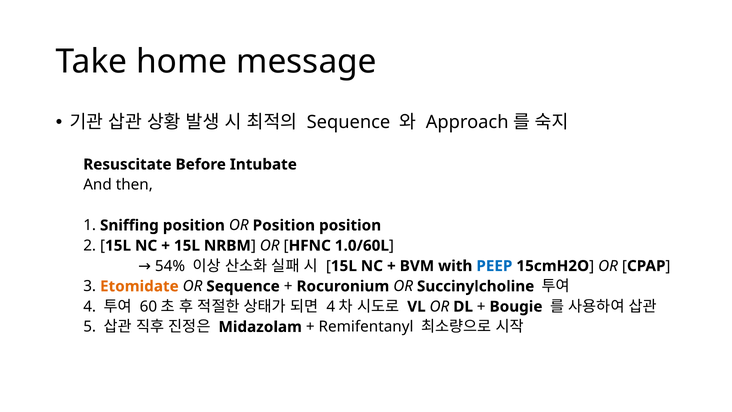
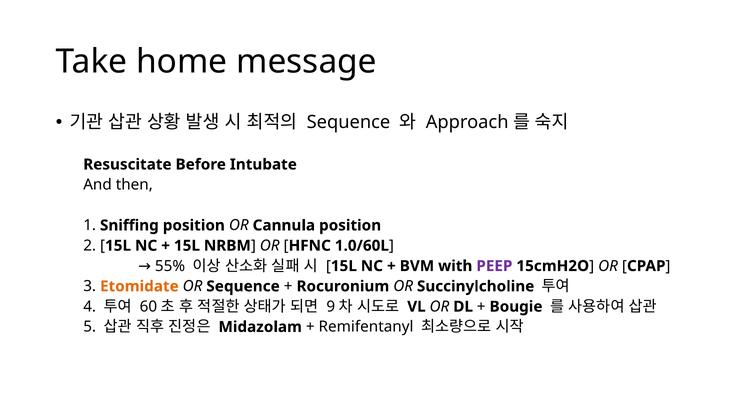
OR Position: Position -> Cannula
54%: 54% -> 55%
PEEP colour: blue -> purple
4 at (331, 306): 4 -> 9
